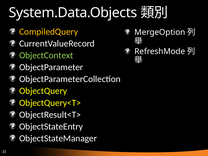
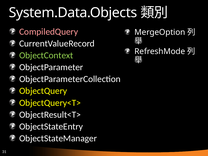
CompiledQuery colour: yellow -> pink
